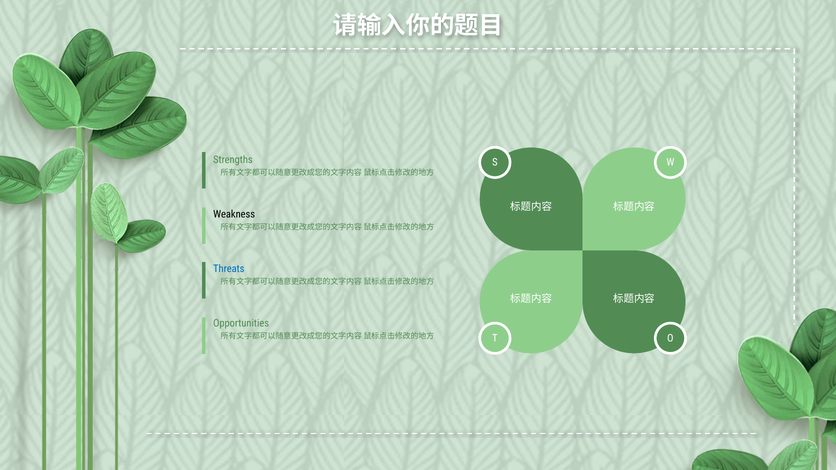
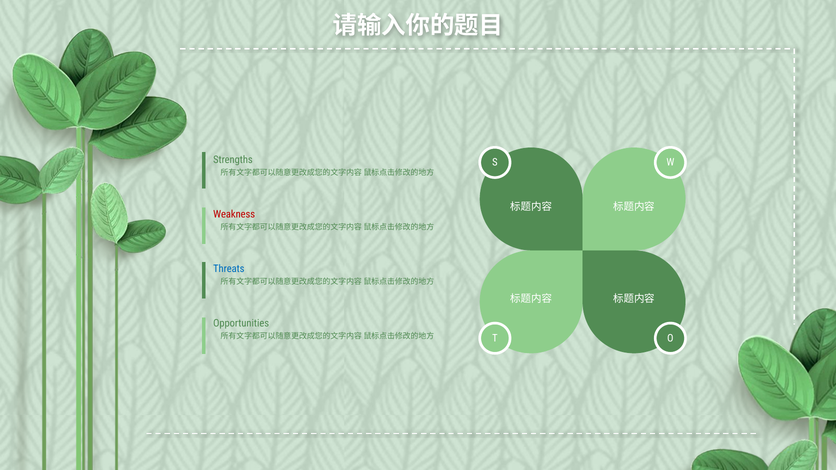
Weakness colour: black -> red
